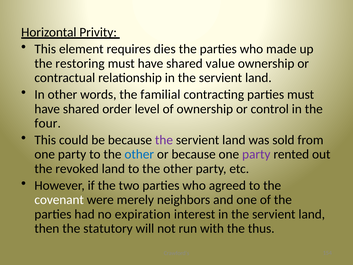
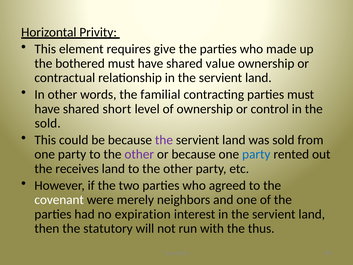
dies: dies -> give
restoring: restoring -> bothered
order: order -> short
four at (48, 123): four -> sold
other at (139, 154) colour: blue -> purple
party at (256, 154) colour: purple -> blue
revoked: revoked -> receives
